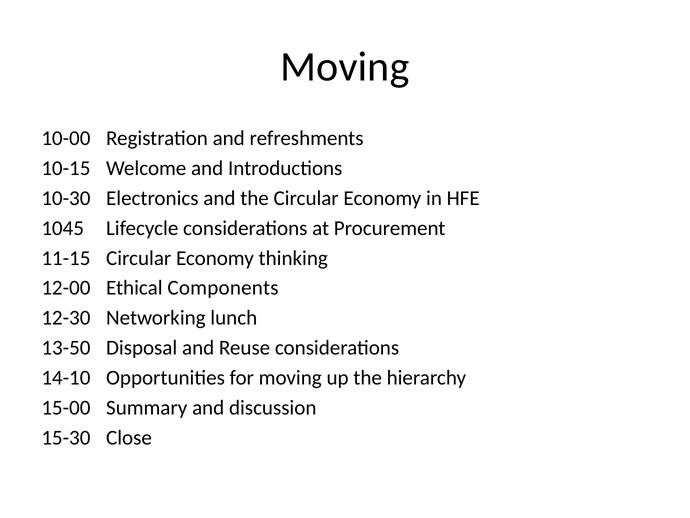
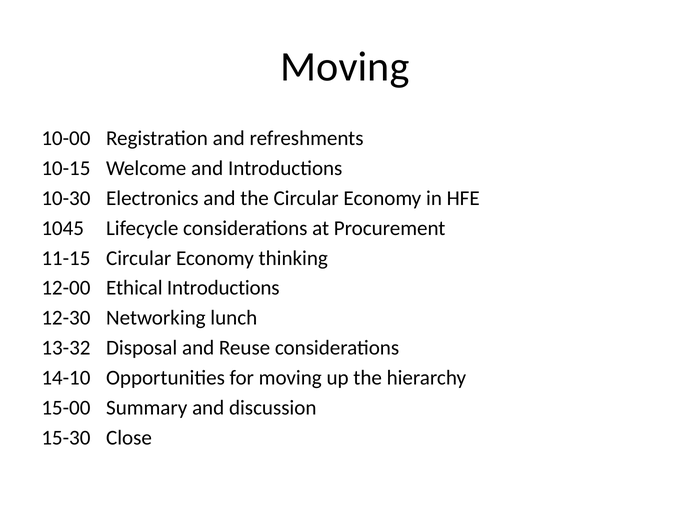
Ethical Components: Components -> Introductions
13-50: 13-50 -> 13-32
